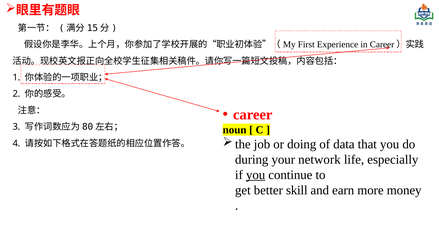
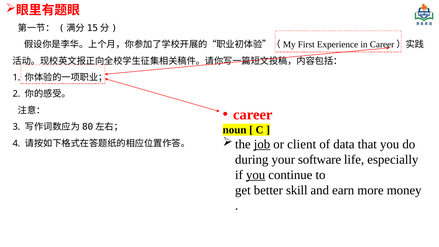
job underline: none -> present
doing: doing -> client
network: network -> software
